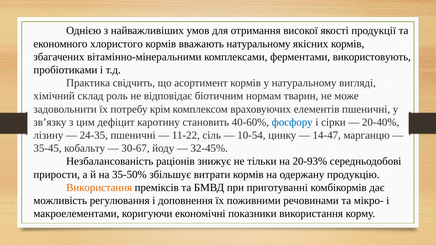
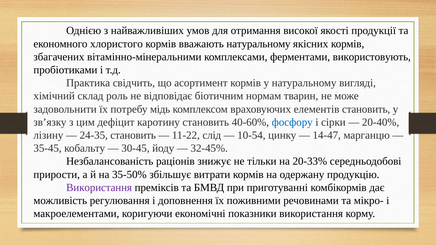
крім: крім -> мідь
елементів пшеничні: пшеничні -> становить
24-35 пшеничні: пшеничні -> становить
сіль: сіль -> слід
30-67: 30-67 -> 30-45
20-93%: 20-93% -> 20-33%
Використання at (99, 188) colour: orange -> purple
